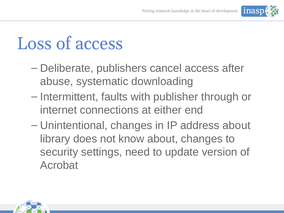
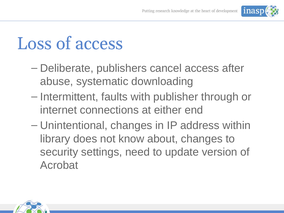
address about: about -> within
